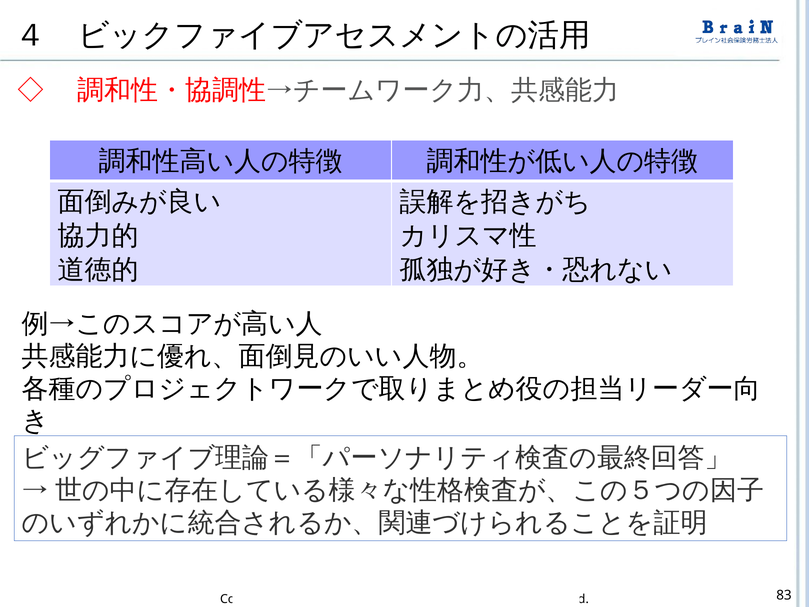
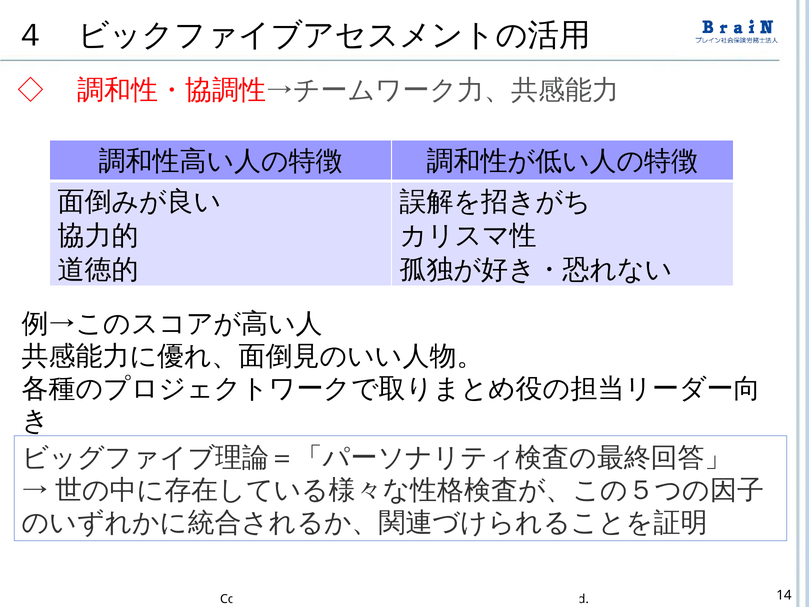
83: 83 -> 14
